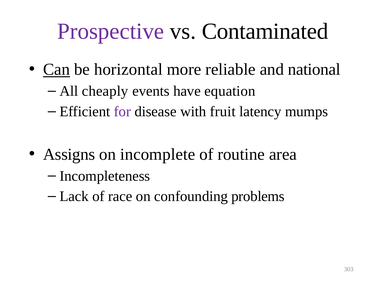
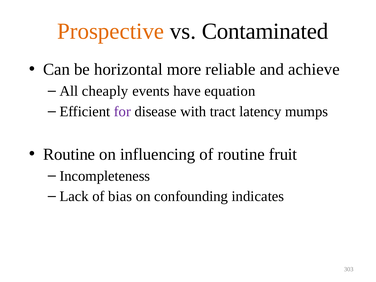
Prospective colour: purple -> orange
Can underline: present -> none
national: national -> achieve
fruit: fruit -> tract
Assigns at (69, 154): Assigns -> Routine
incomplete: incomplete -> influencing
area: area -> fruit
race: race -> bias
problems: problems -> indicates
